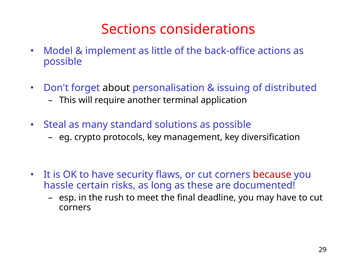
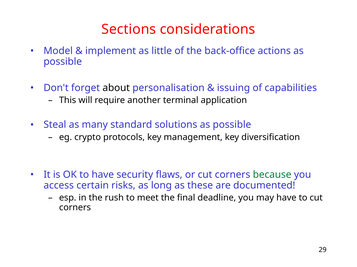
distributed: distributed -> capabilities
because colour: red -> green
hassle: hassle -> access
